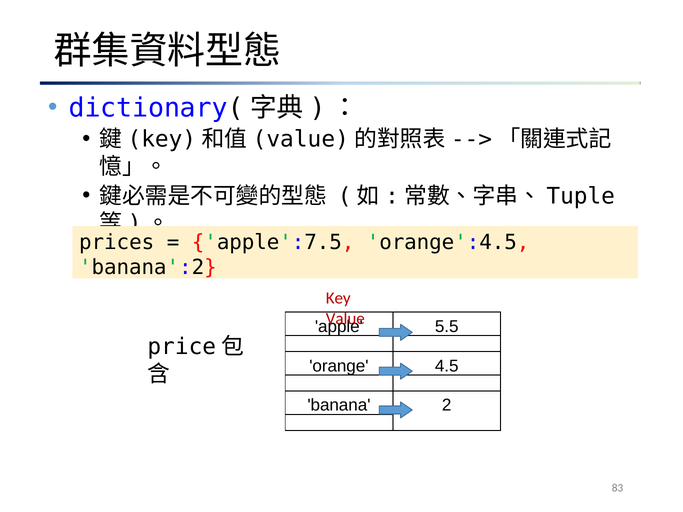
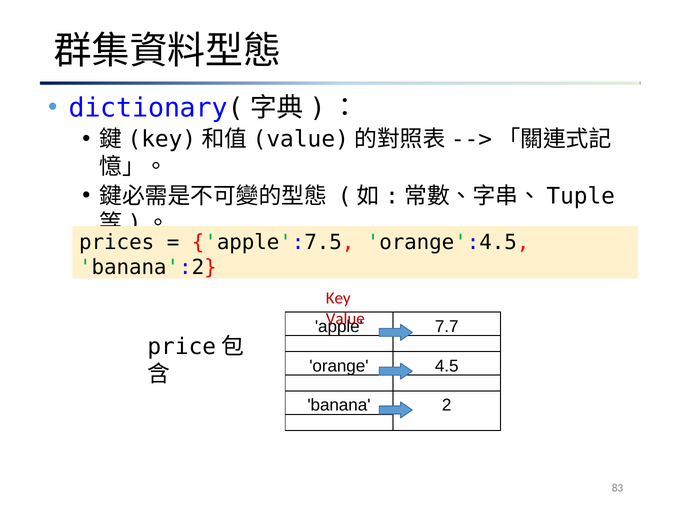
5.5: 5.5 -> 7.7
